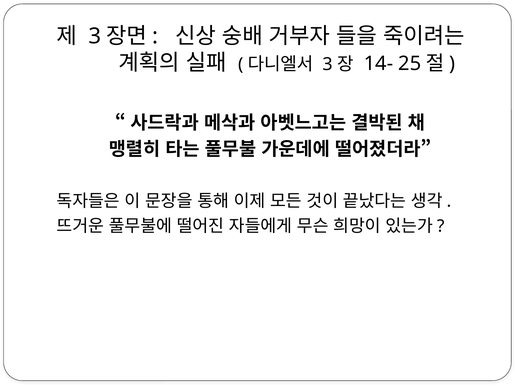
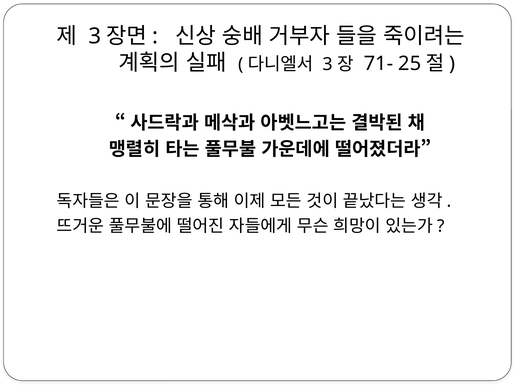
14-: 14- -> 71-
